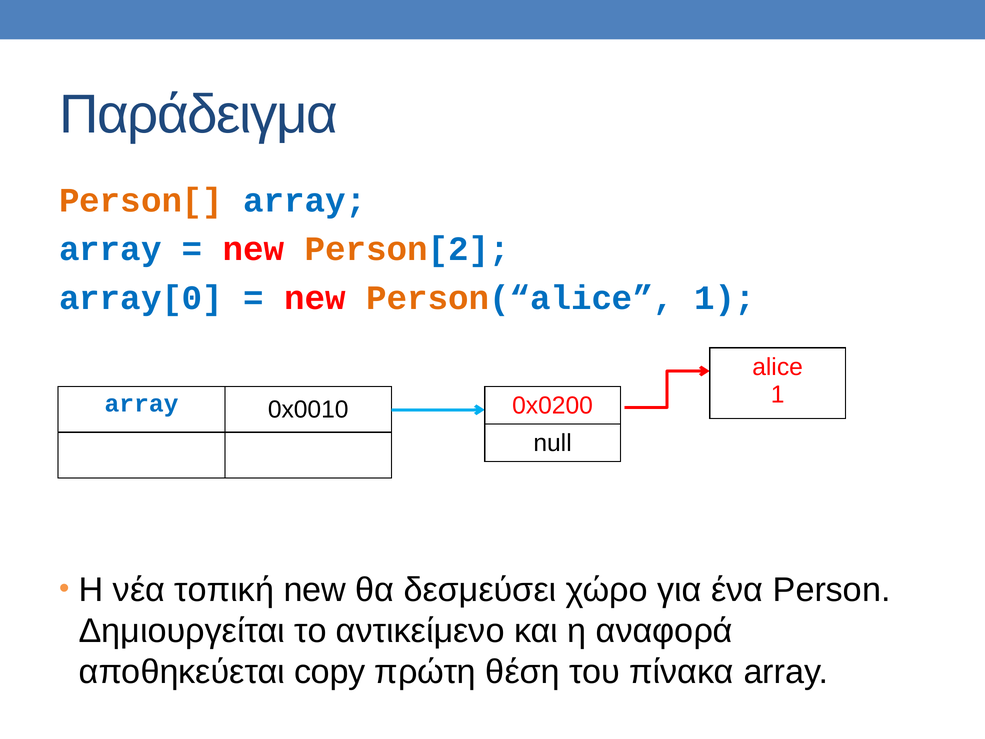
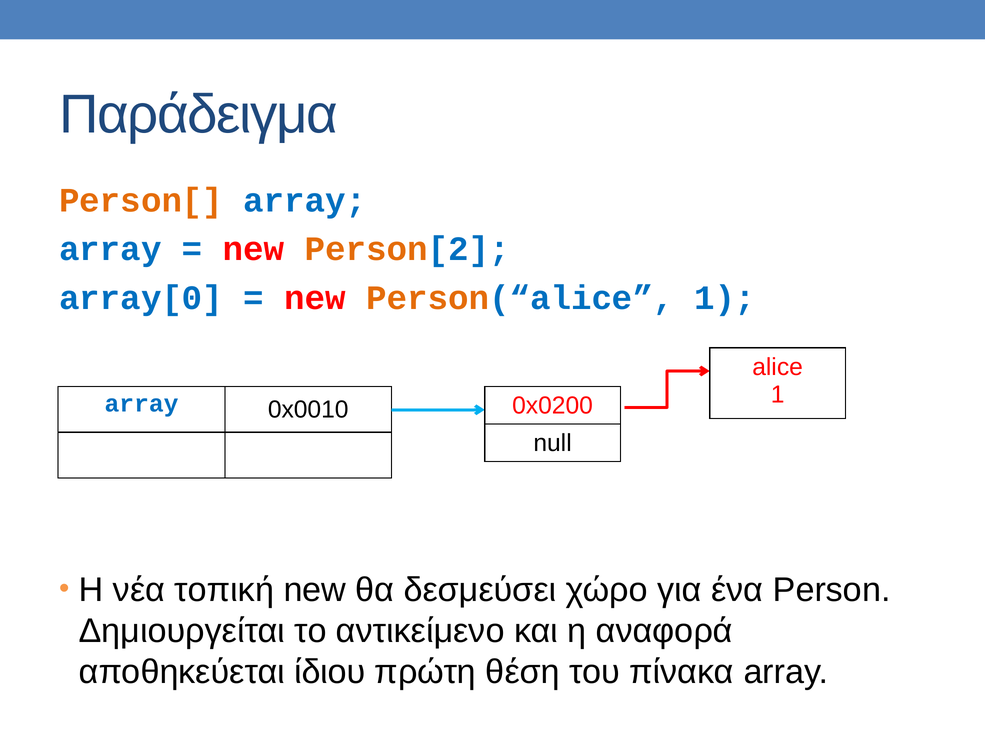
copy: copy -> ίδιου
